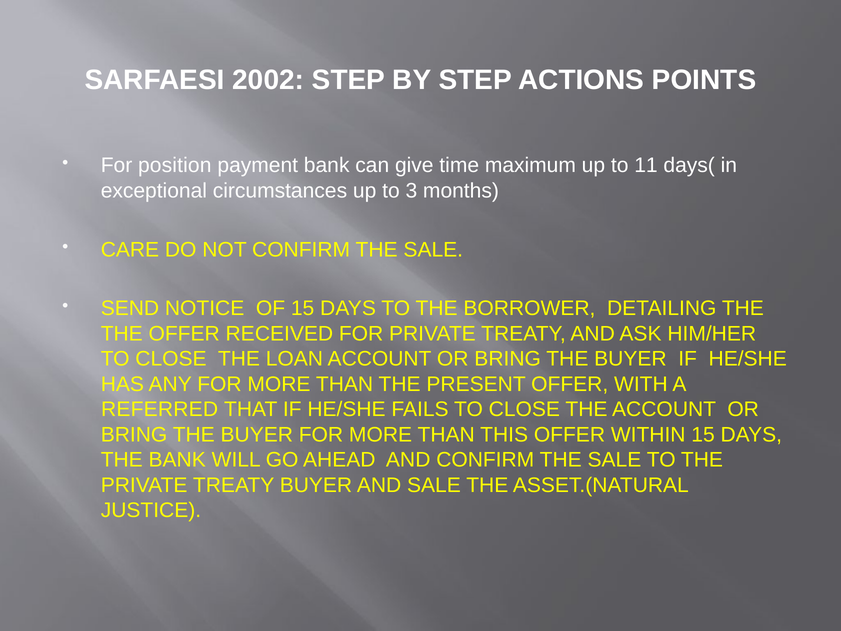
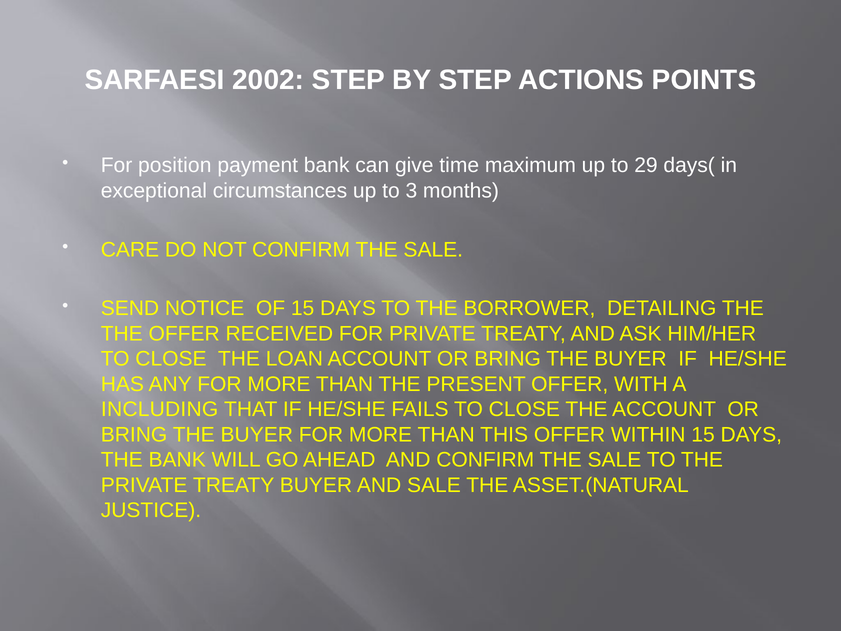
11: 11 -> 29
REFERRED: REFERRED -> INCLUDING
